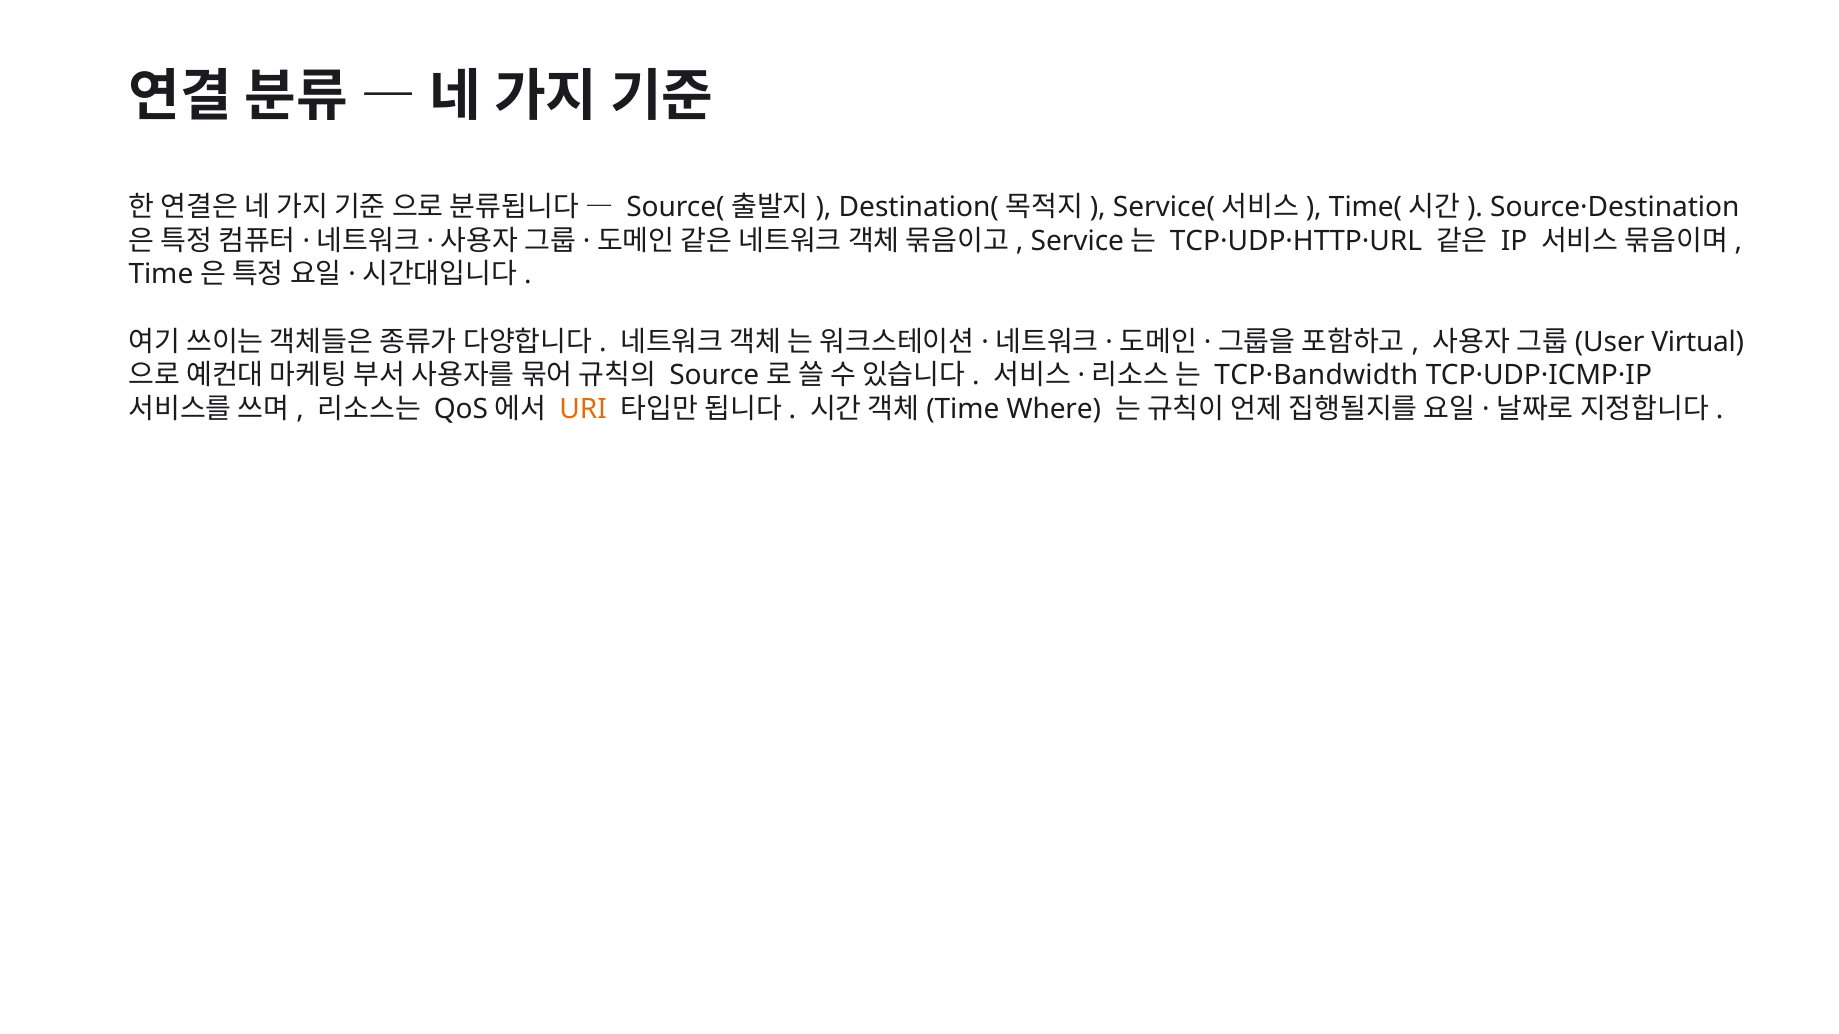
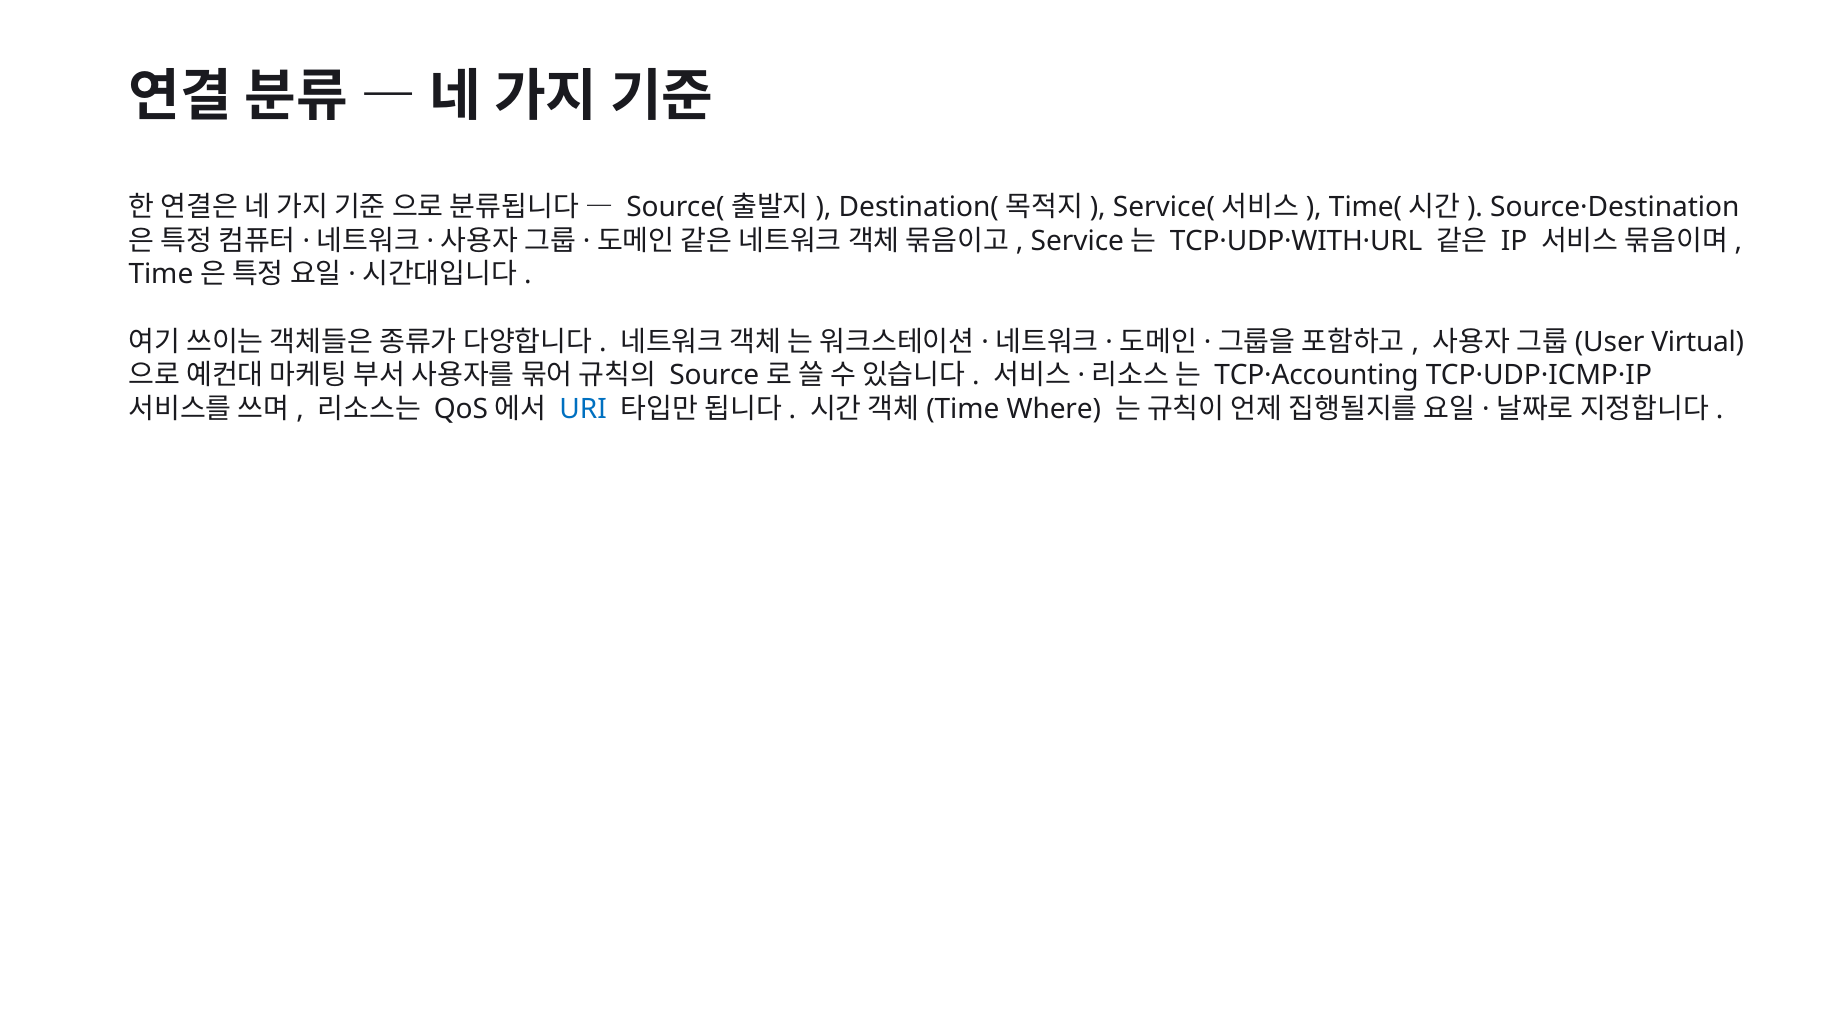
TCP·UDP·HTTP·URL: TCP·UDP·HTTP·URL -> TCP·UDP·WITH·URL
TCP·Bandwidth: TCP·Bandwidth -> TCP·Accounting
URI colour: orange -> blue
